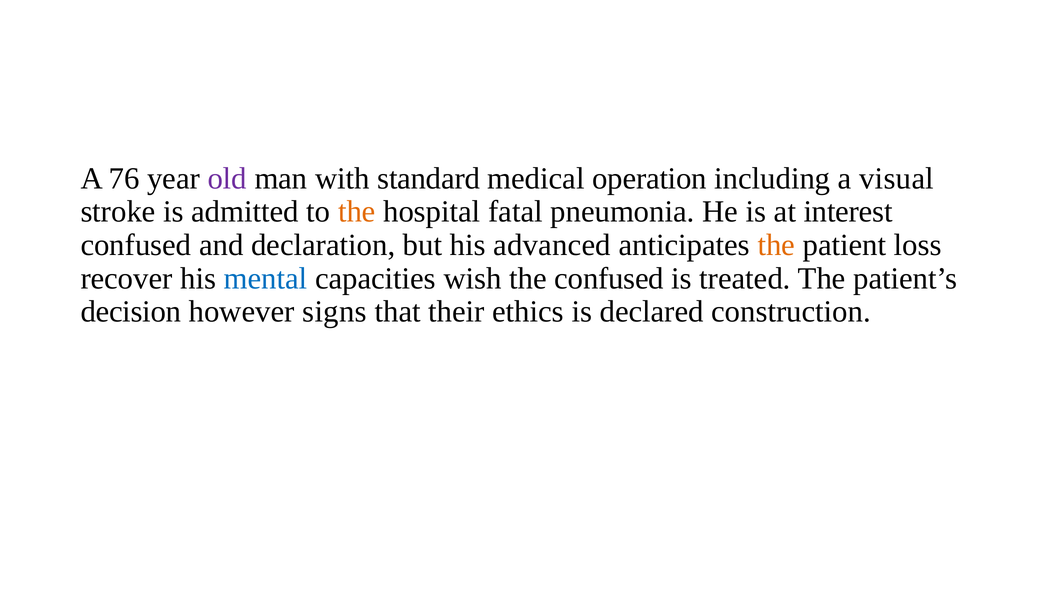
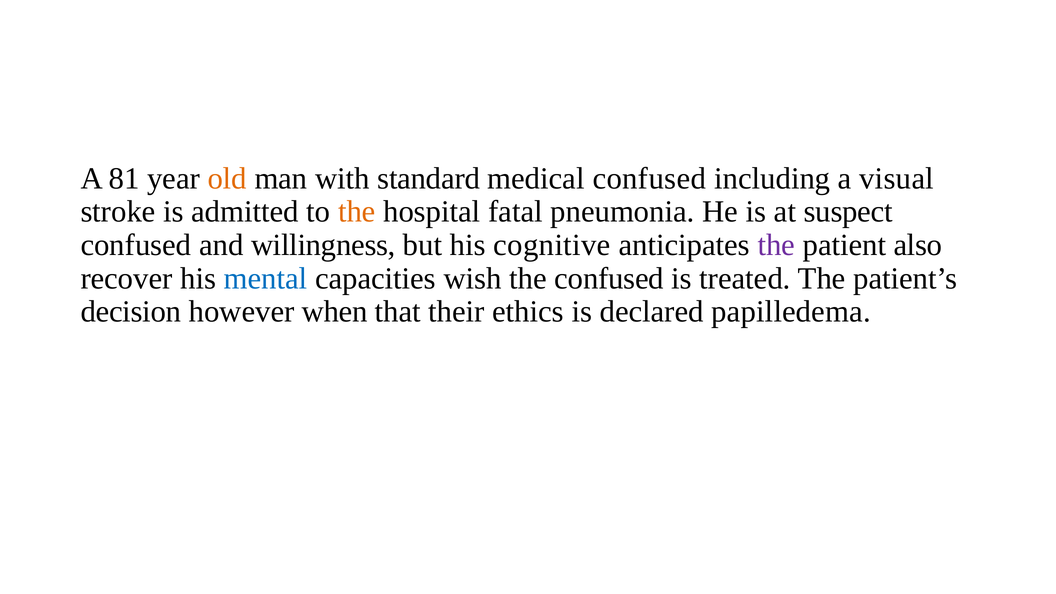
76: 76 -> 81
old colour: purple -> orange
medical operation: operation -> confused
interest: interest -> suspect
declaration: declaration -> willingness
advanced: advanced -> cognitive
the at (776, 245) colour: orange -> purple
loss: loss -> also
signs: signs -> when
construction: construction -> papilledema
